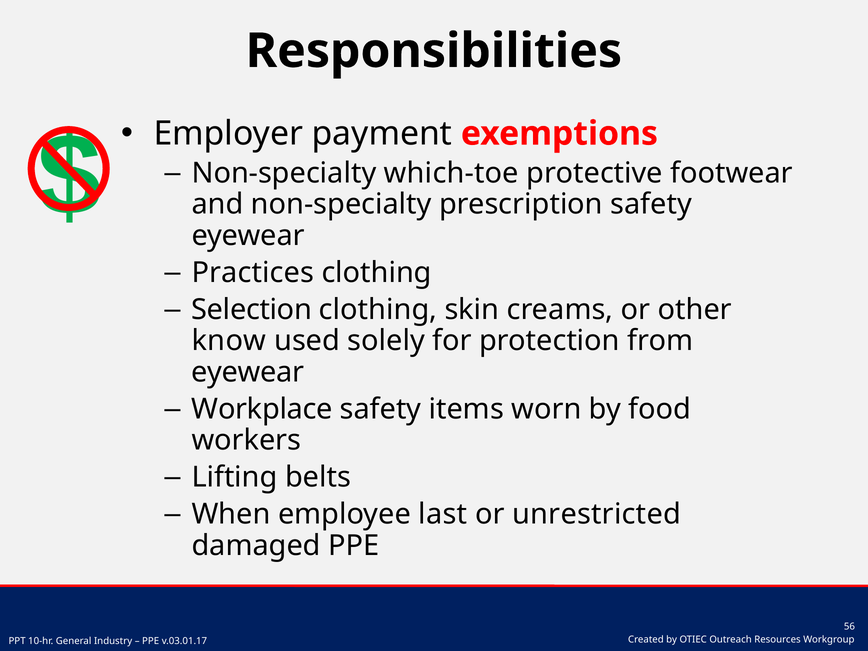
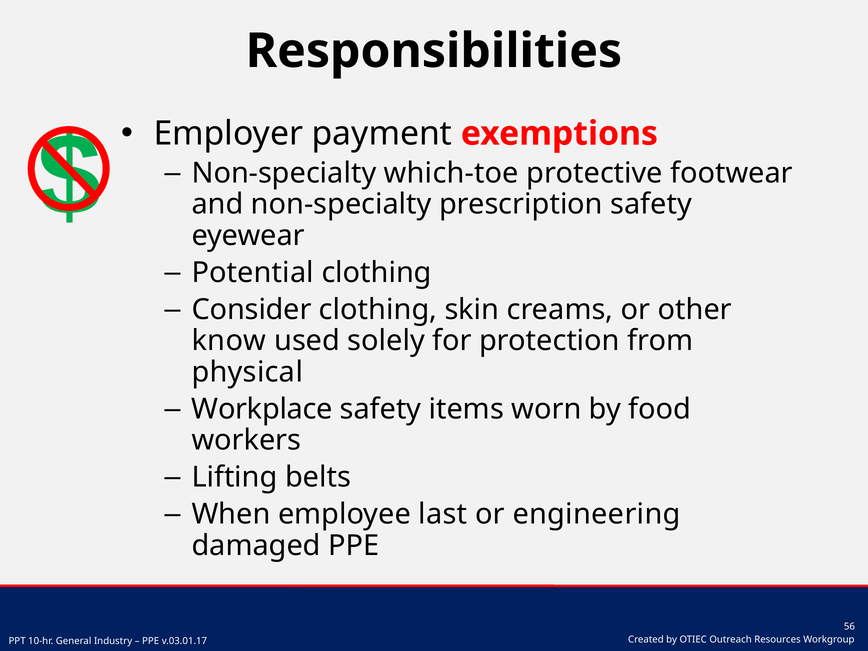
Practices: Practices -> Potential
Selection: Selection -> Consider
eyewear at (248, 372): eyewear -> physical
unrestricted: unrestricted -> engineering
